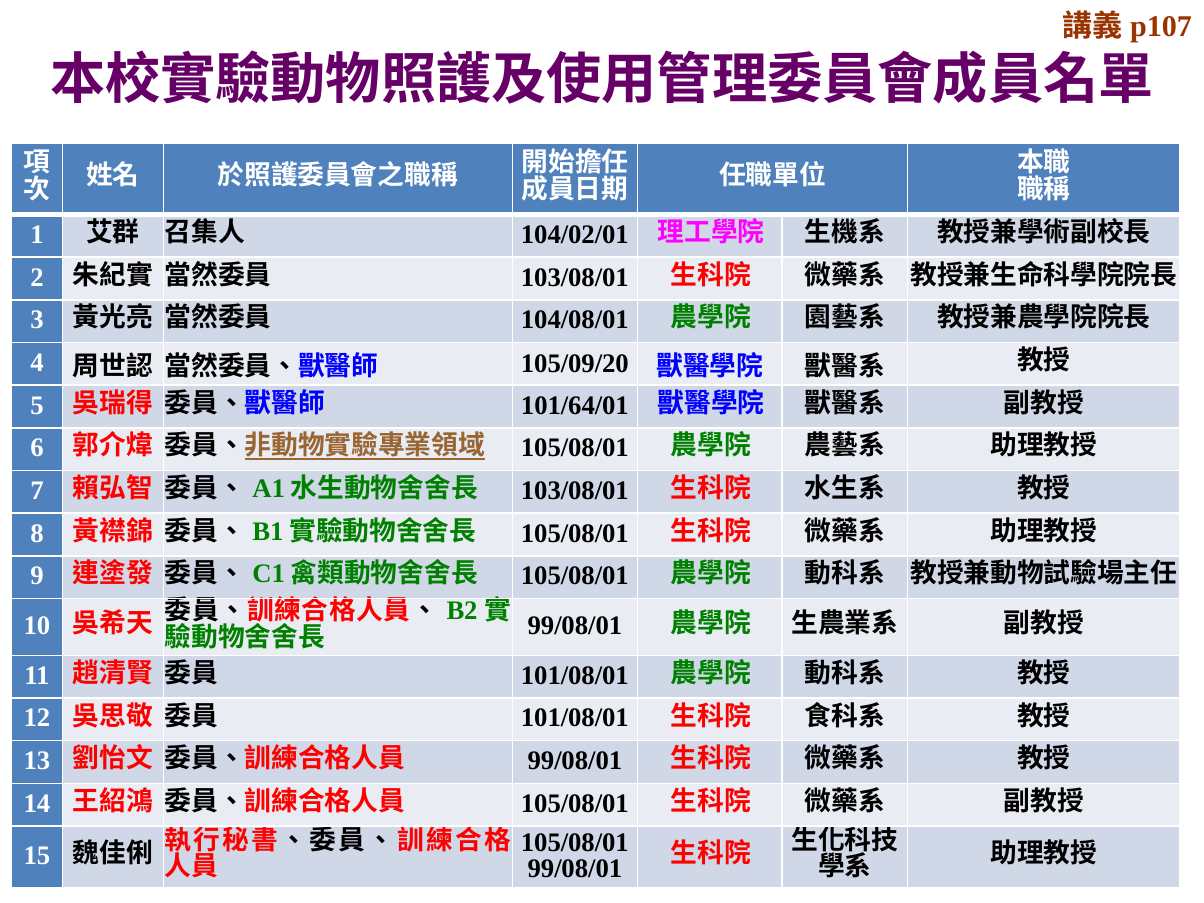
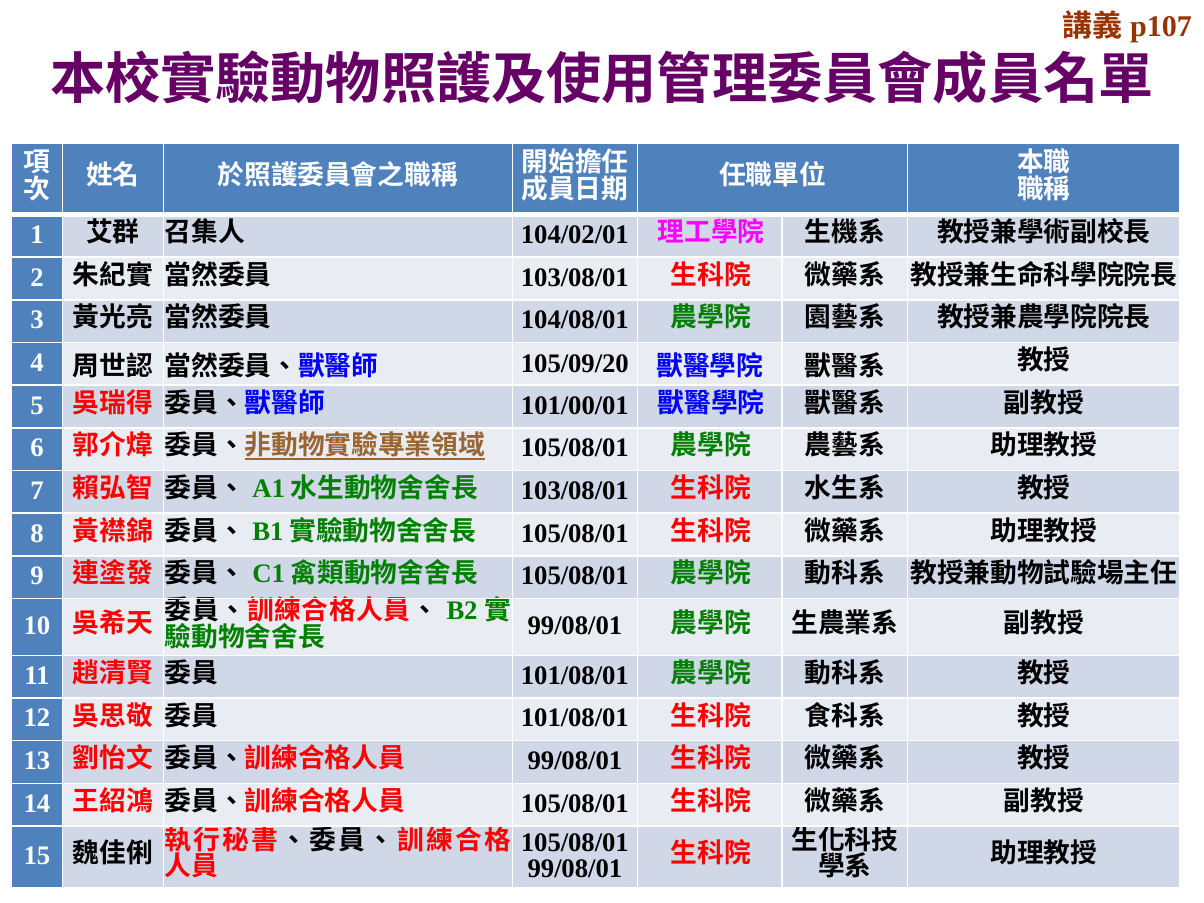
101/64/01: 101/64/01 -> 101/00/01
